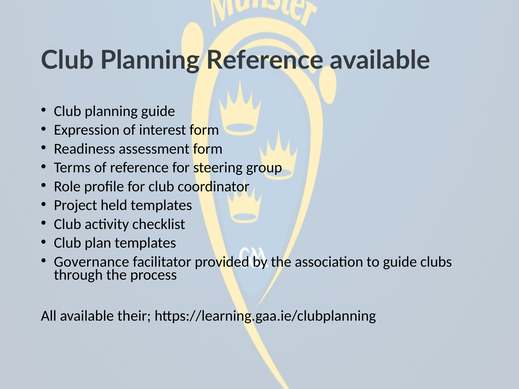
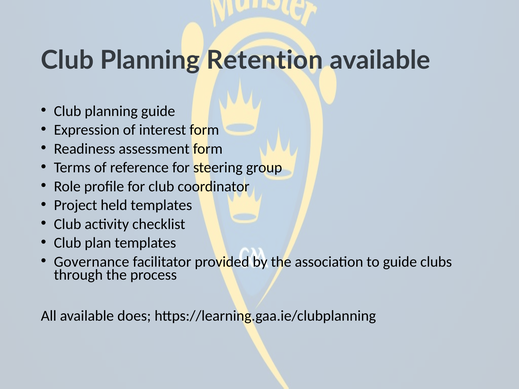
Planning Reference: Reference -> Retention
their: their -> does
